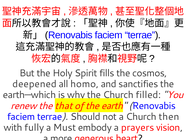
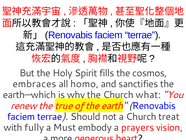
deepened: deepened -> embraces
filled: filled -> what
that: that -> true
then: then -> treat
